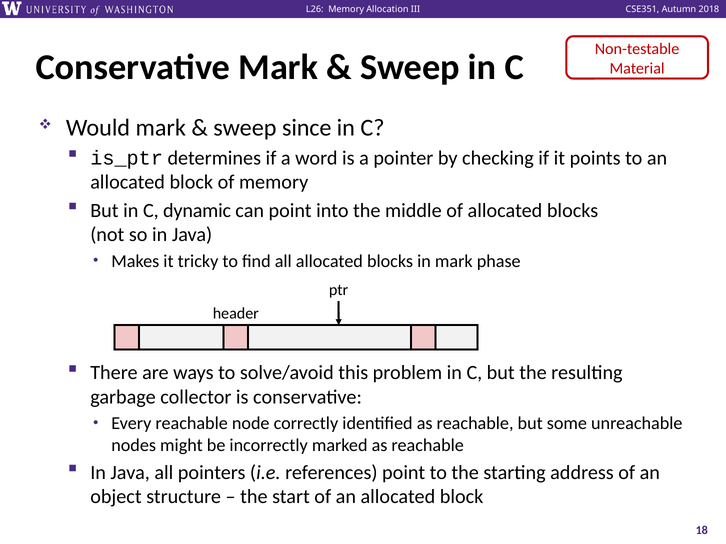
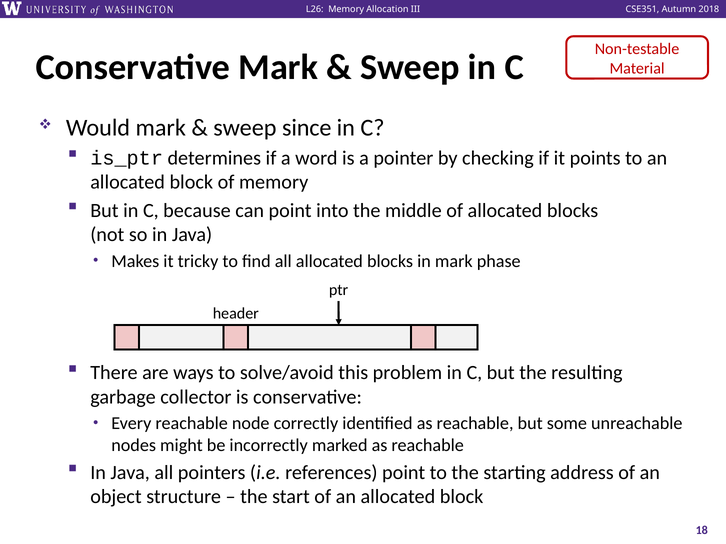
dynamic: dynamic -> because
